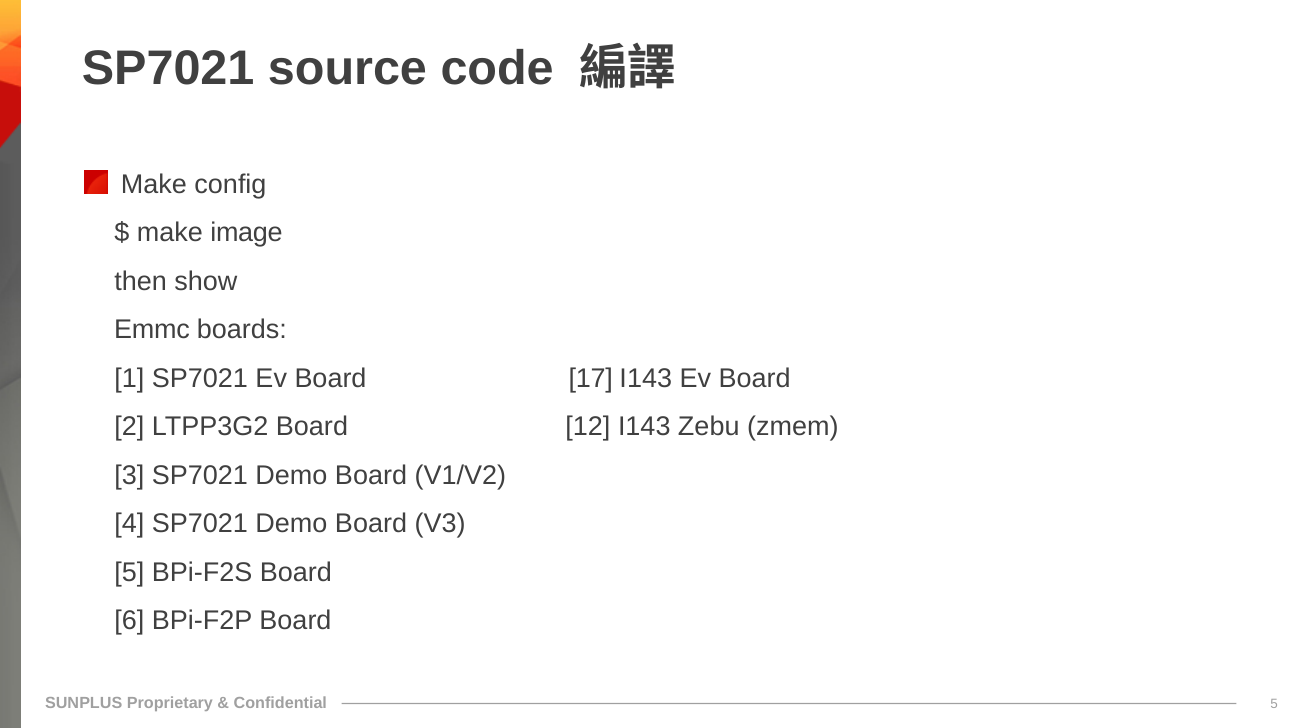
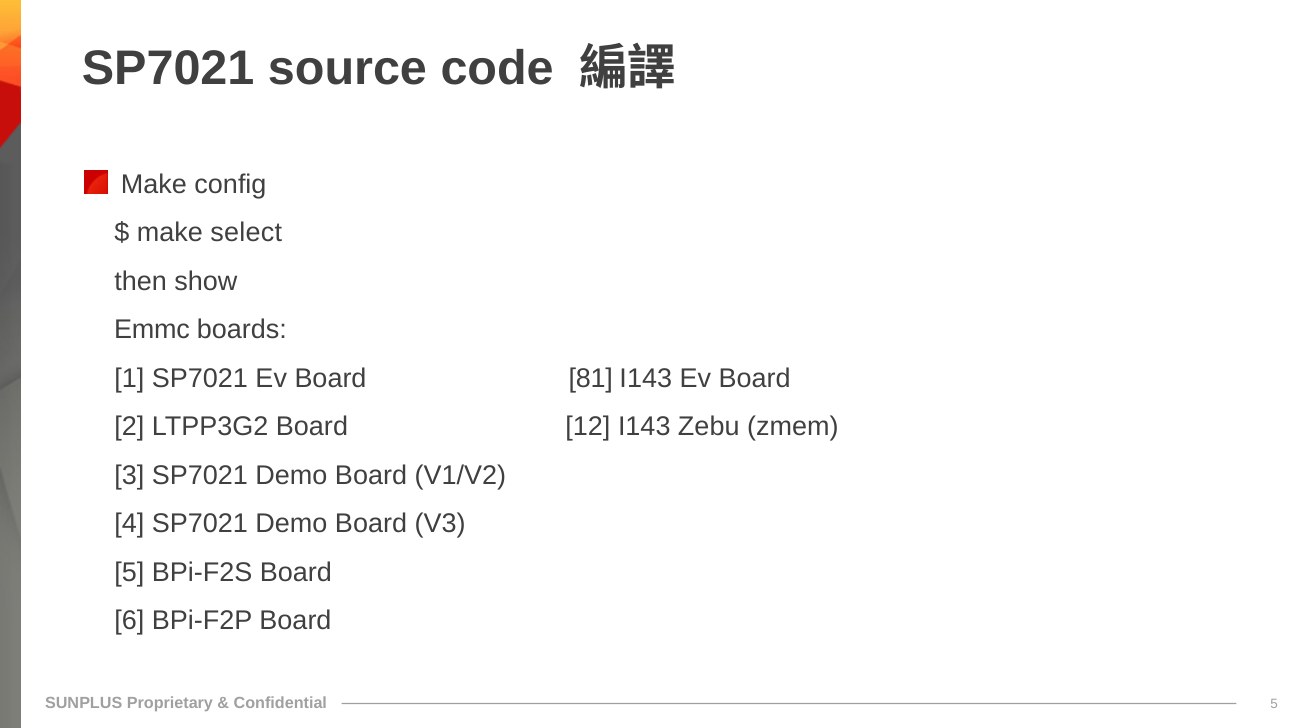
image: image -> select
17: 17 -> 81
